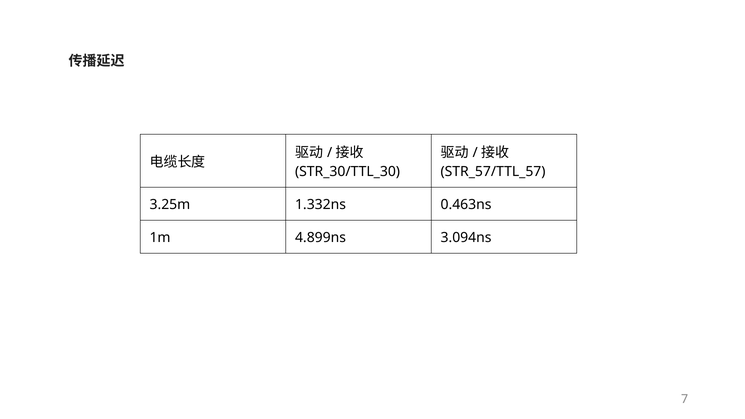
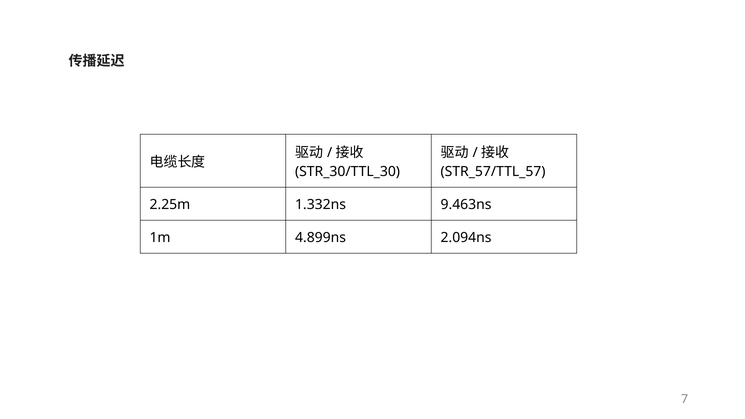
3.25m: 3.25m -> 2.25m
0.463ns: 0.463ns -> 9.463ns
3.094ns: 3.094ns -> 2.094ns
